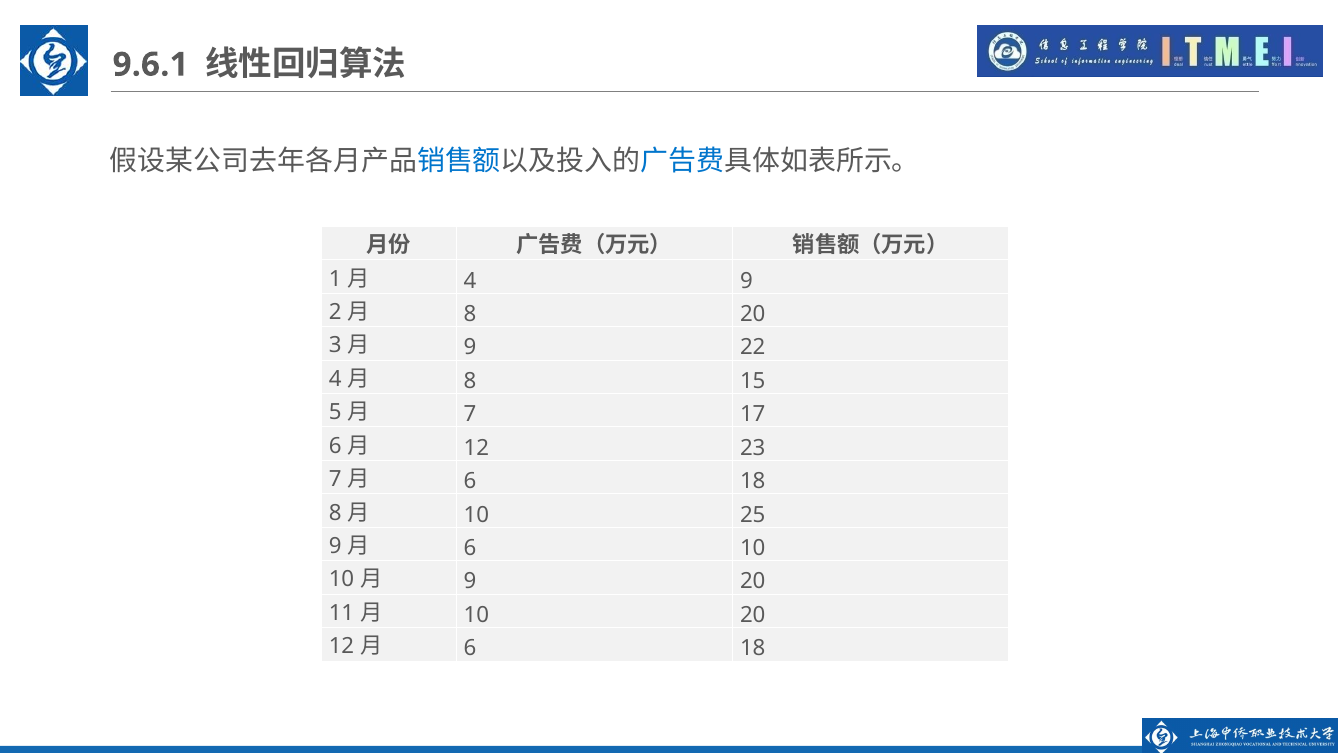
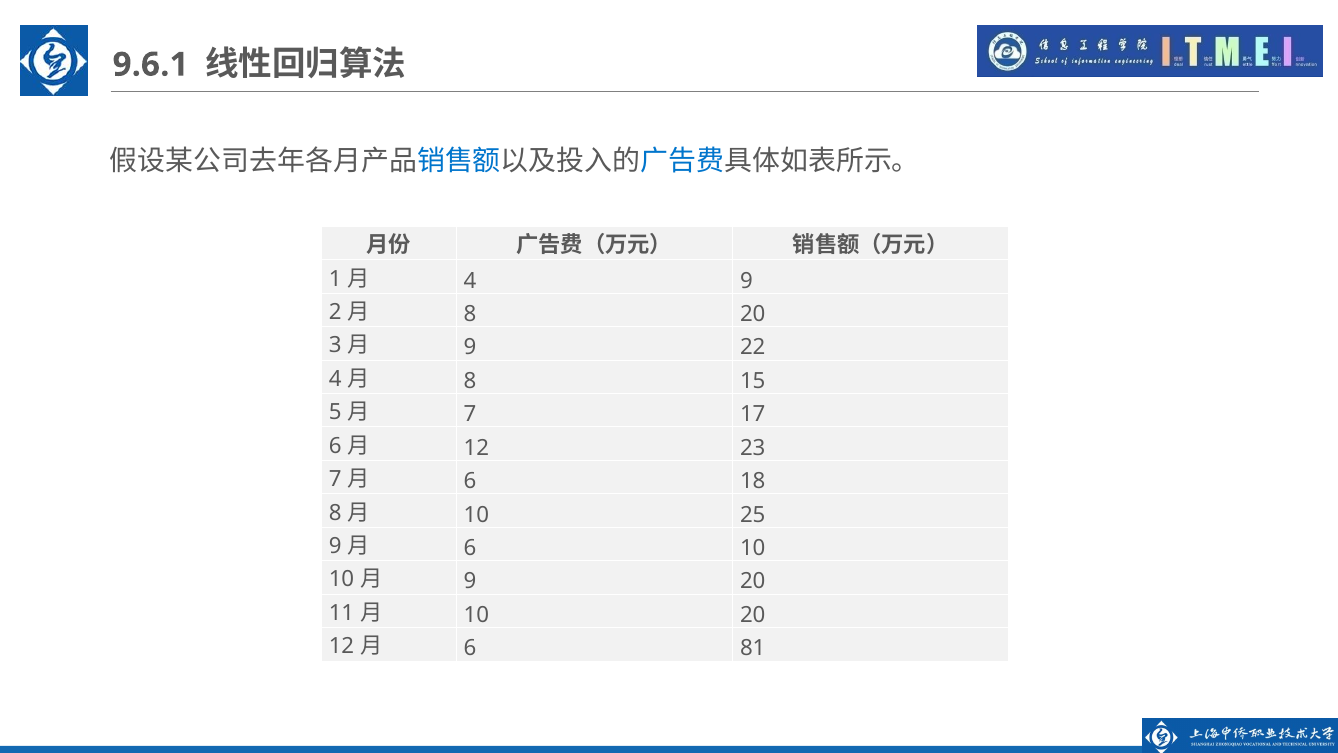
18 at (753, 648): 18 -> 81
